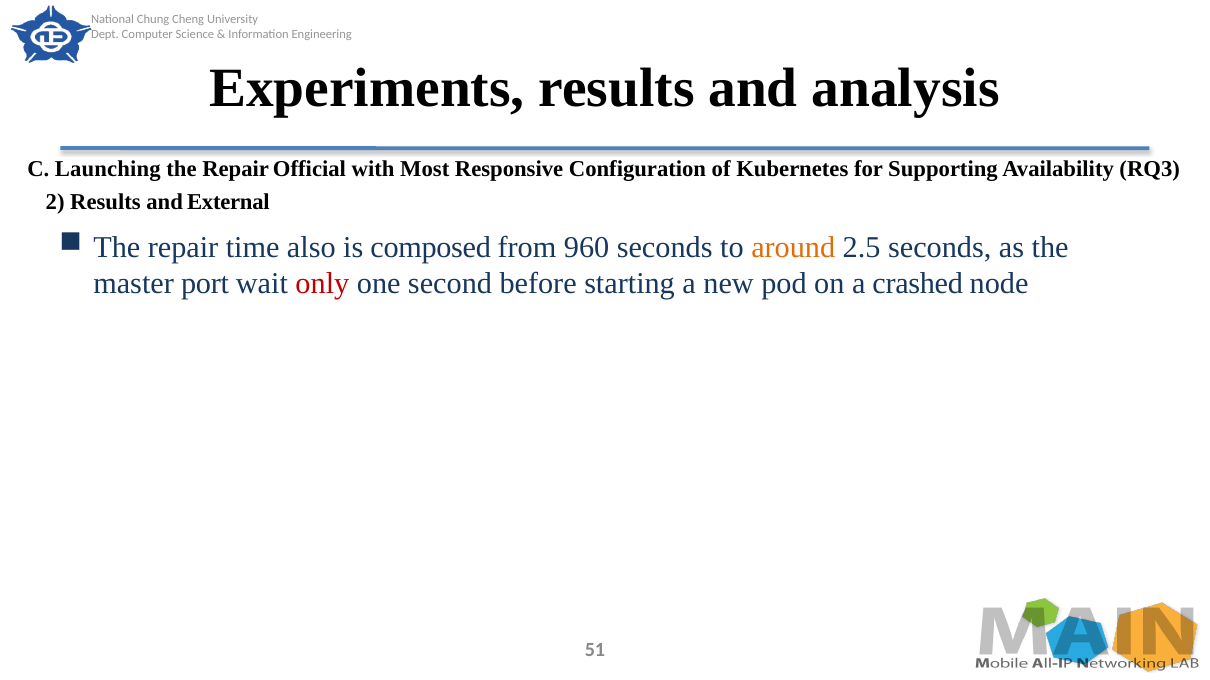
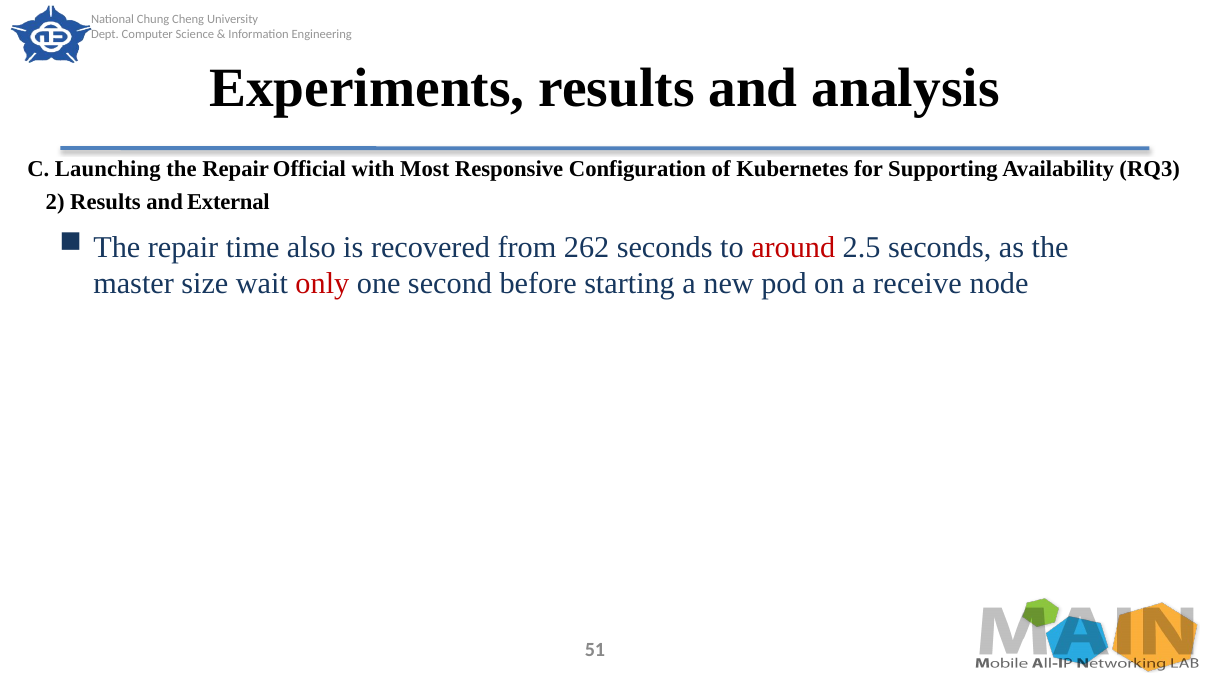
composed: composed -> recovered
960: 960 -> 262
around colour: orange -> red
port: port -> size
crashed: crashed -> receive
